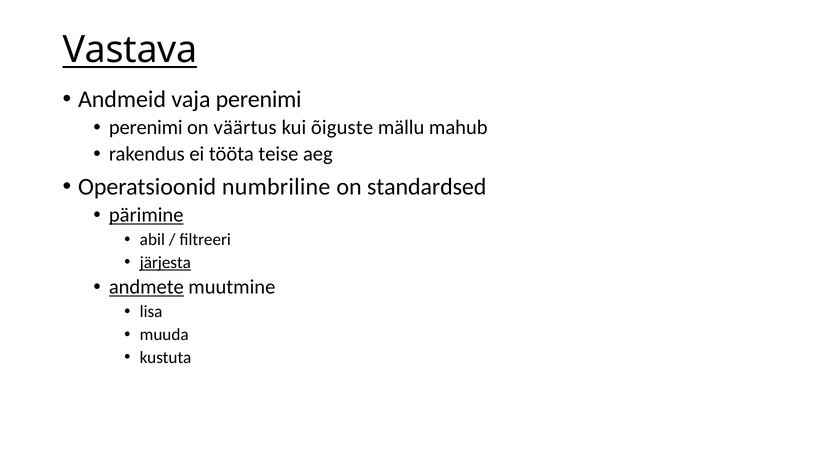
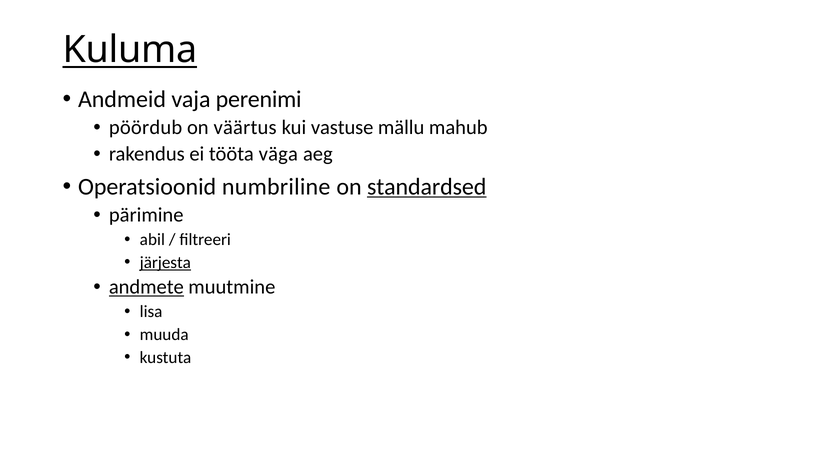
Vastava: Vastava -> Kuluma
perenimi at (146, 127): perenimi -> pöördub
õiguste: õiguste -> vastuse
teise: teise -> väga
standardsed underline: none -> present
pärimine underline: present -> none
